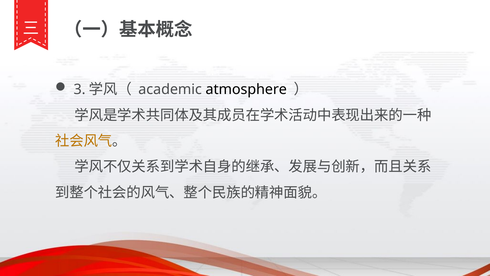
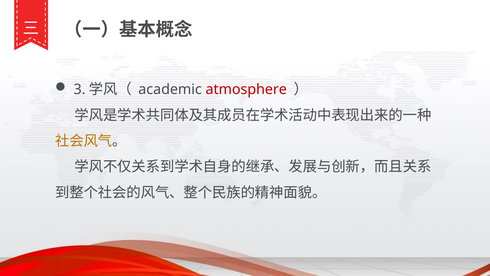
atmosphere colour: black -> red
